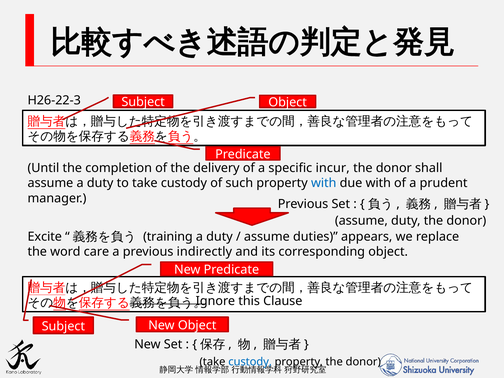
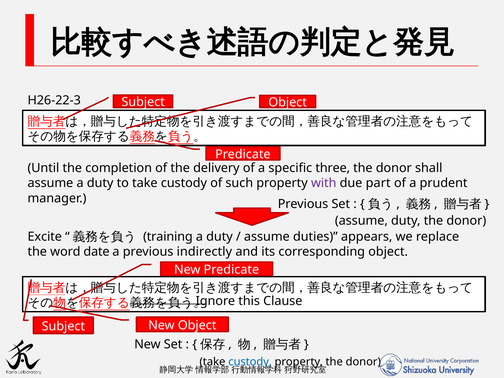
incur: incur -> three
with at (324, 183) colour: blue -> purple
due with: with -> part
care: care -> date
